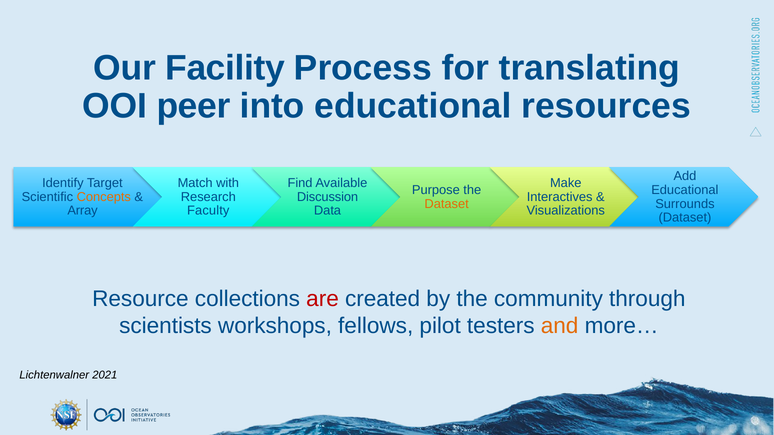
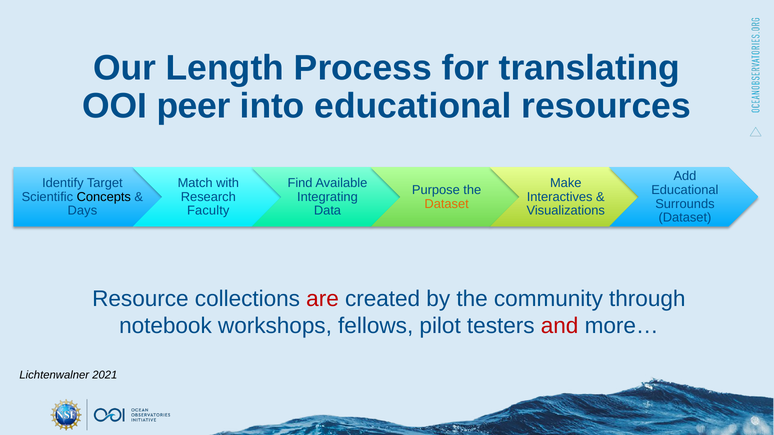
Facility: Facility -> Length
Concepts colour: orange -> black
Discussion: Discussion -> Integrating
Array: Array -> Days
scientists: scientists -> notebook
and colour: orange -> red
